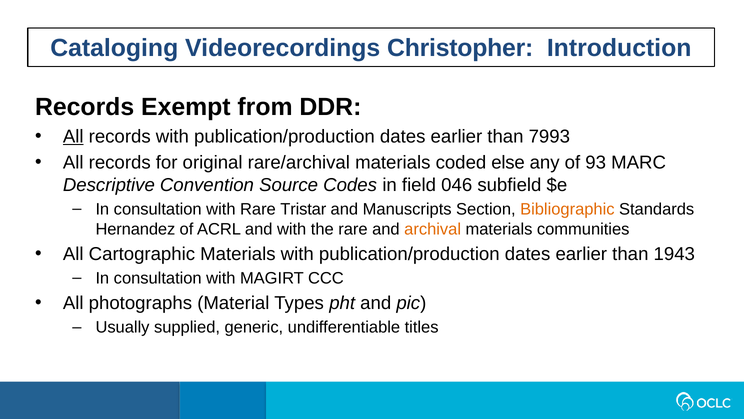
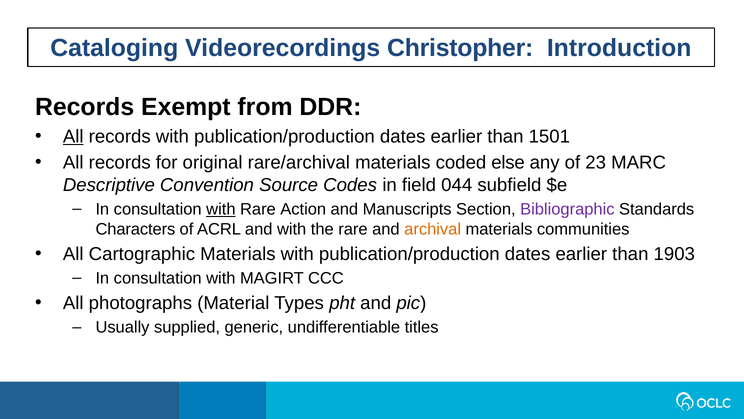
7993: 7993 -> 1501
93: 93 -> 23
046: 046 -> 044
with at (221, 209) underline: none -> present
Tristar: Tristar -> Action
Bibliographic colour: orange -> purple
Hernandez: Hernandez -> Characters
1943: 1943 -> 1903
